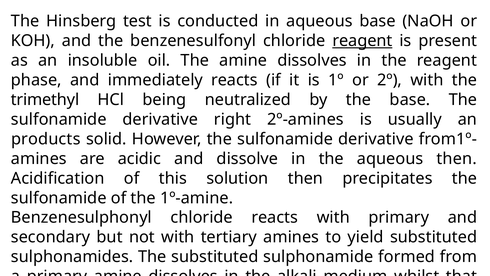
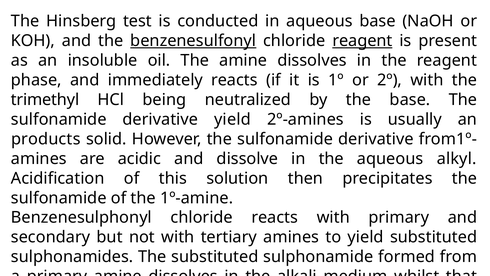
benzenesulfonyl underline: none -> present
derivative right: right -> yield
aqueous then: then -> alkyl
